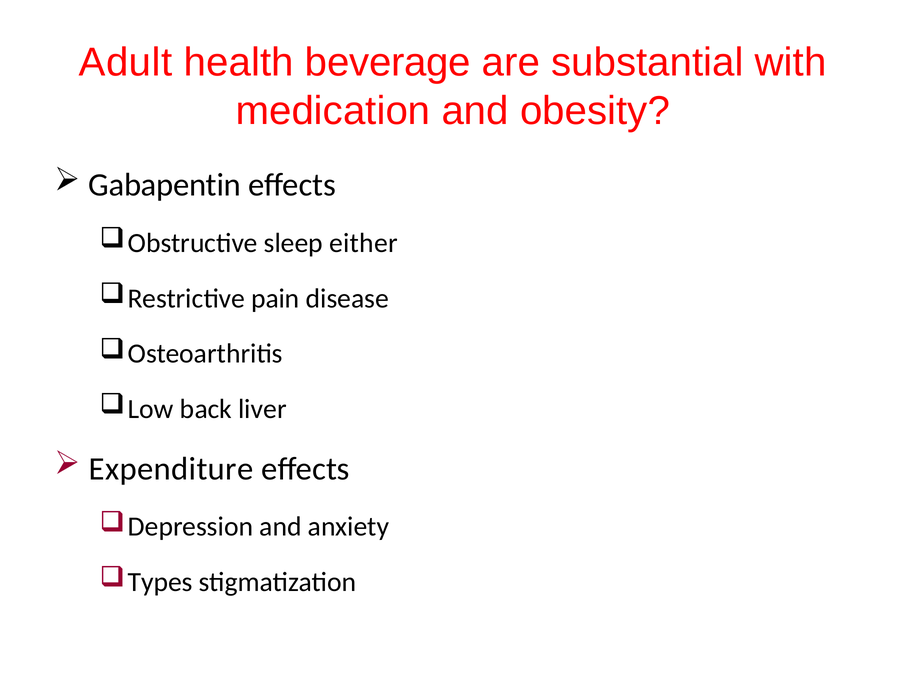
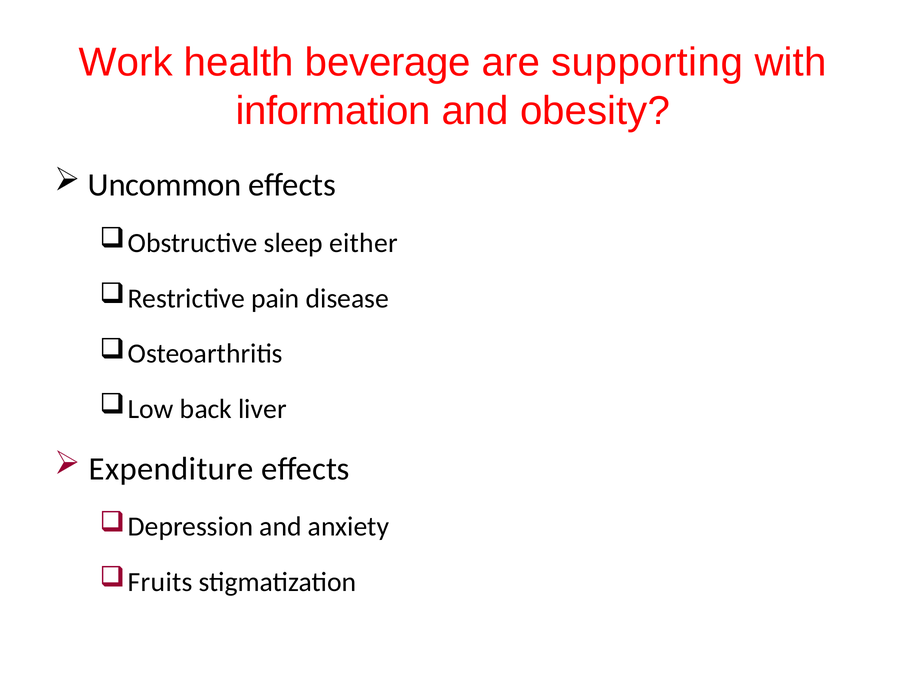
Adult: Adult -> Work
substantial: substantial -> supporting
medication: medication -> information
Gabapentin: Gabapentin -> Uncommon
Types: Types -> Fruits
